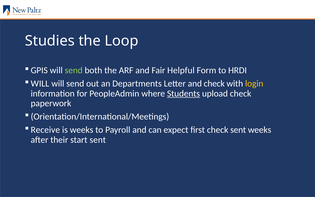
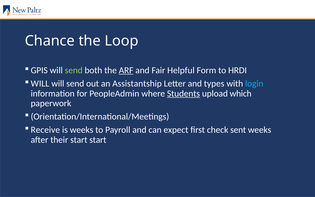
Studies: Studies -> Chance
ARF underline: none -> present
Departments: Departments -> Assistantship
and check: check -> types
login colour: yellow -> light blue
upload check: check -> which
start sent: sent -> start
